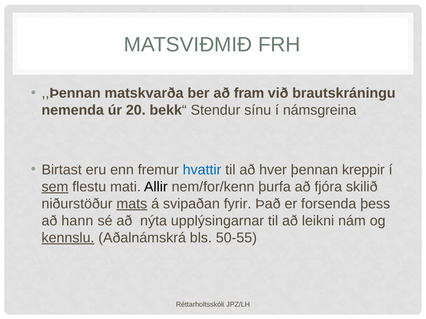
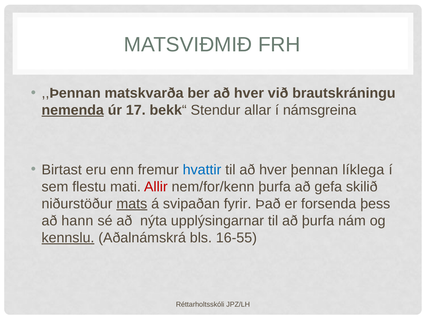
ber að fram: fram -> hver
nemenda underline: none -> present
20: 20 -> 17
sínu: sínu -> allar
kreppir: kreppir -> líklega
sem underline: present -> none
Allir colour: black -> red
fjóra: fjóra -> gefa
að leikni: leikni -> þurfa
50-55: 50-55 -> 16-55
